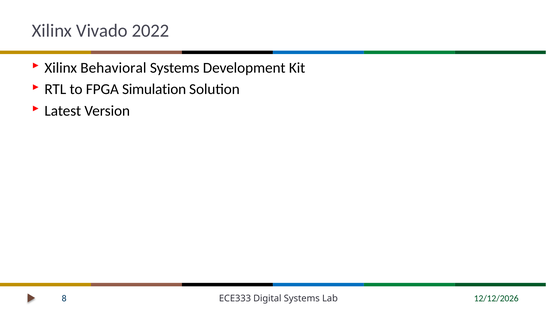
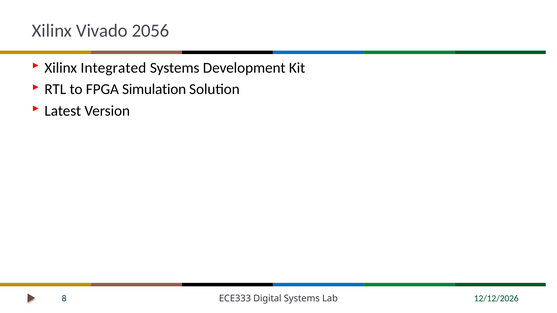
2022: 2022 -> 2056
Behavioral: Behavioral -> Integrated
